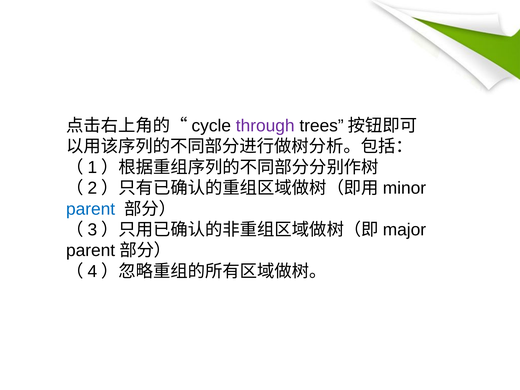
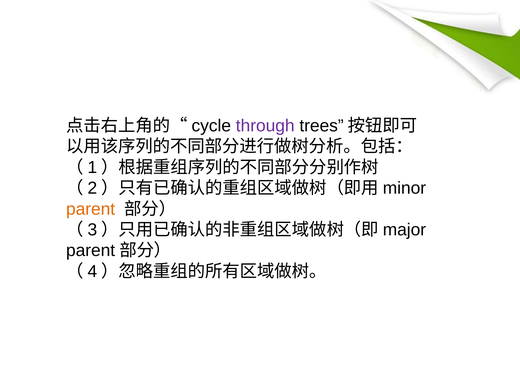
parent colour: blue -> orange
